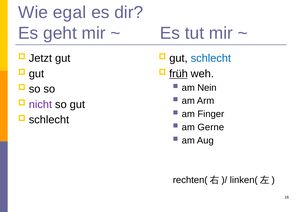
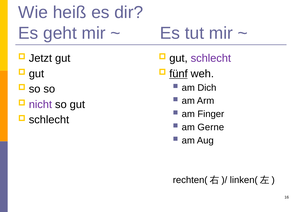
egal: egal -> heiß
schlecht at (211, 58) colour: blue -> purple
früh: früh -> fünf
Nein: Nein -> Dich
